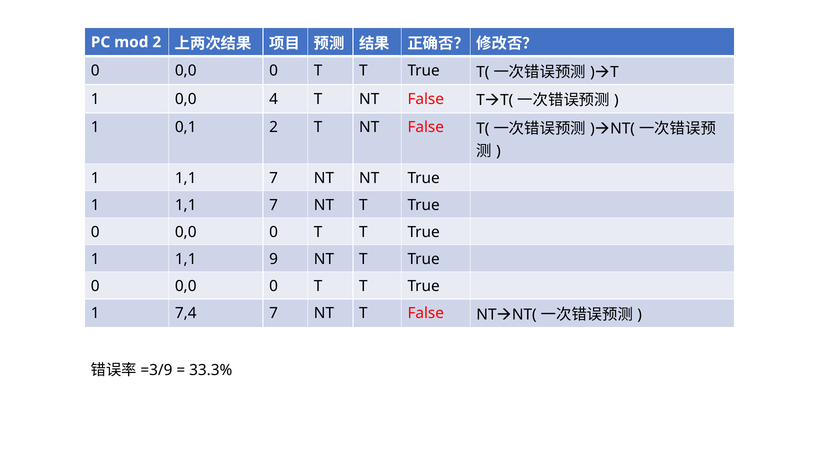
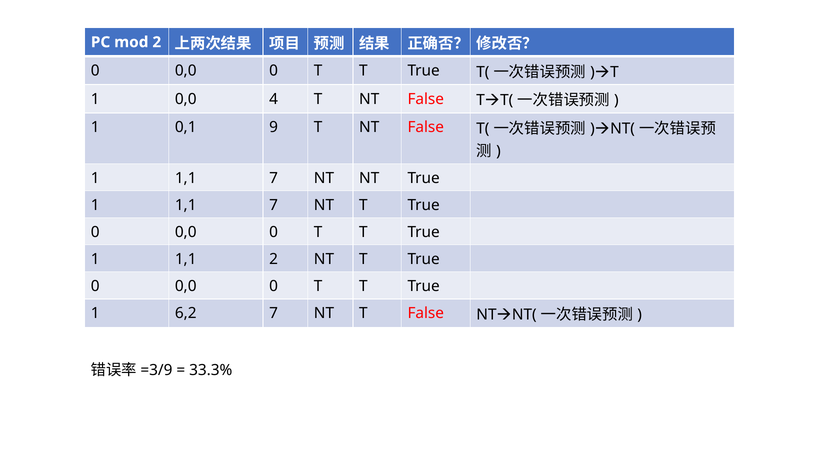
0,1 2: 2 -> 9
1,1 9: 9 -> 2
7,4: 7,4 -> 6,2
